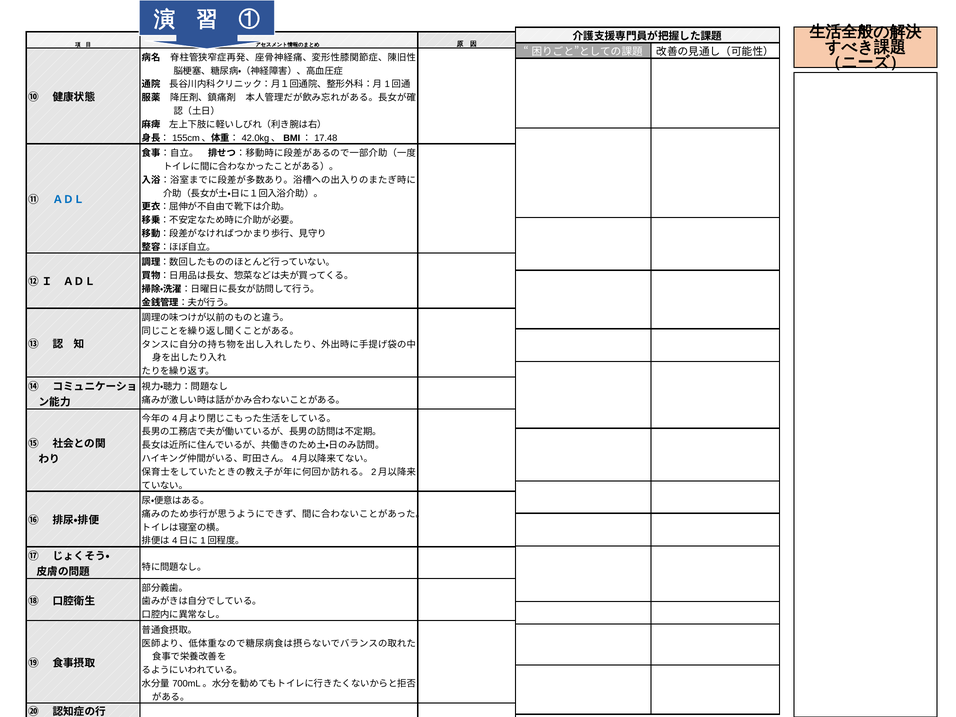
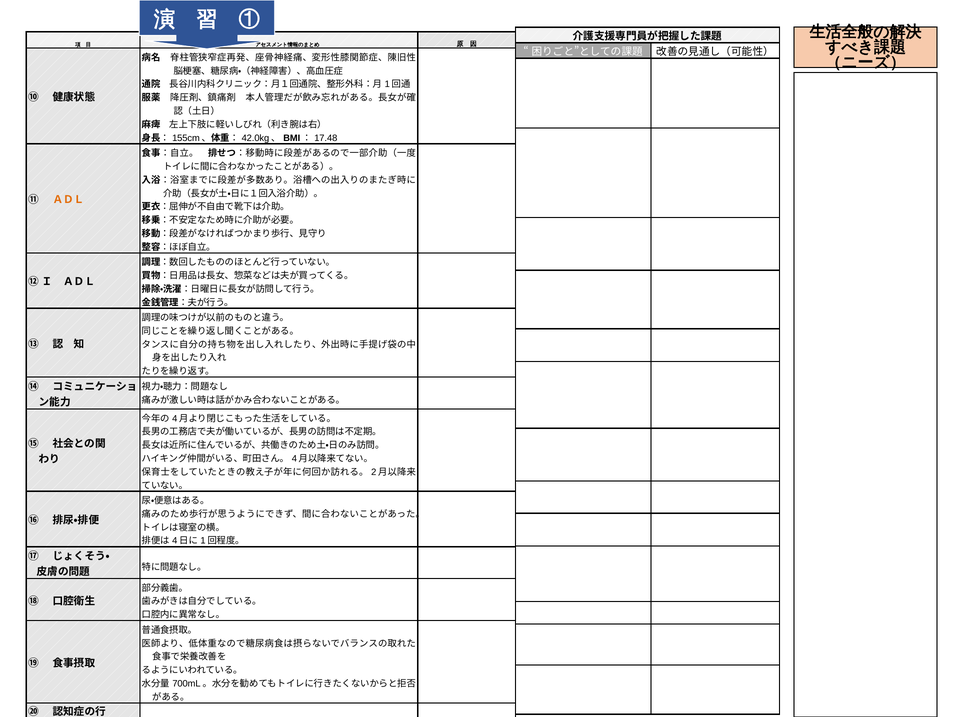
ＡＤＬ at (69, 200) colour: blue -> orange
